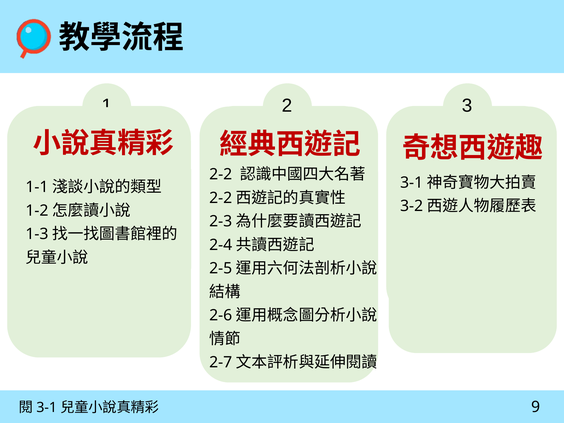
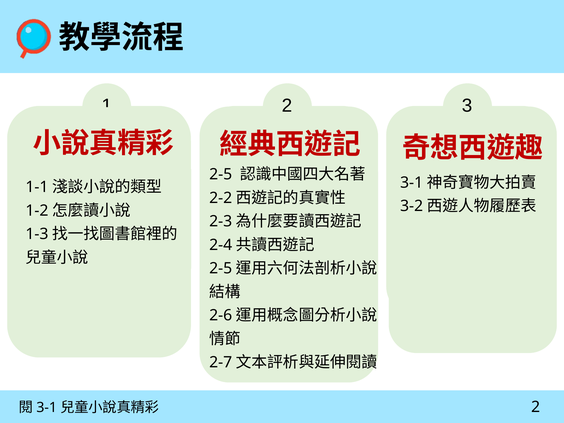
2-2 at (221, 174): 2-2 -> 2-5
9 at (536, 407): 9 -> 2
